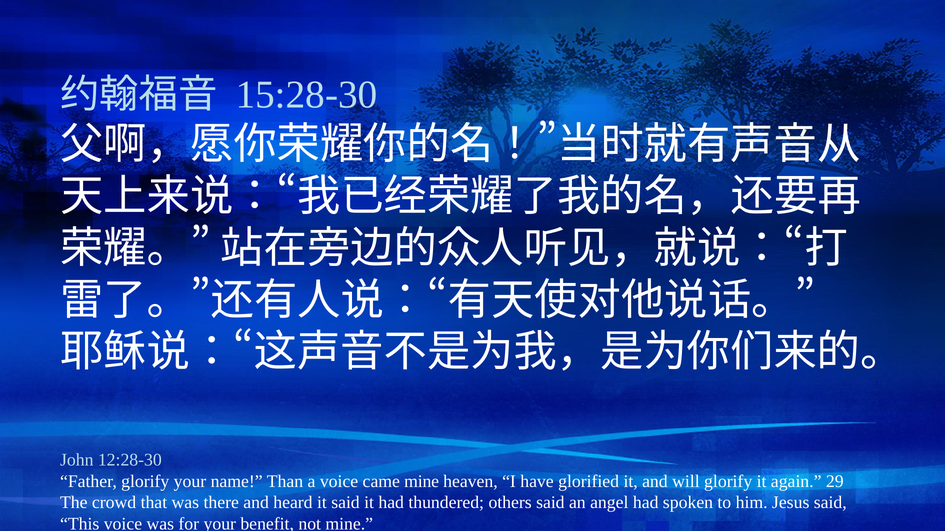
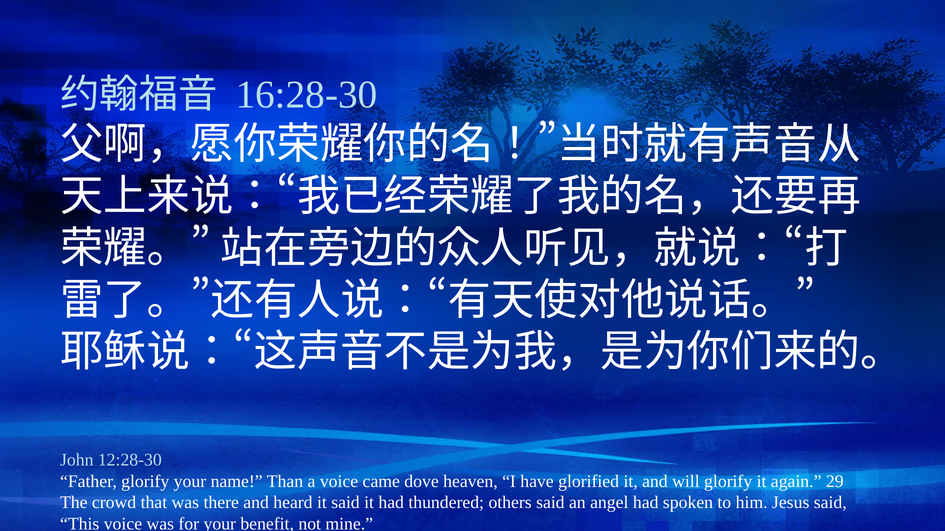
15:28-30: 15:28-30 -> 16:28-30
came mine: mine -> dove
